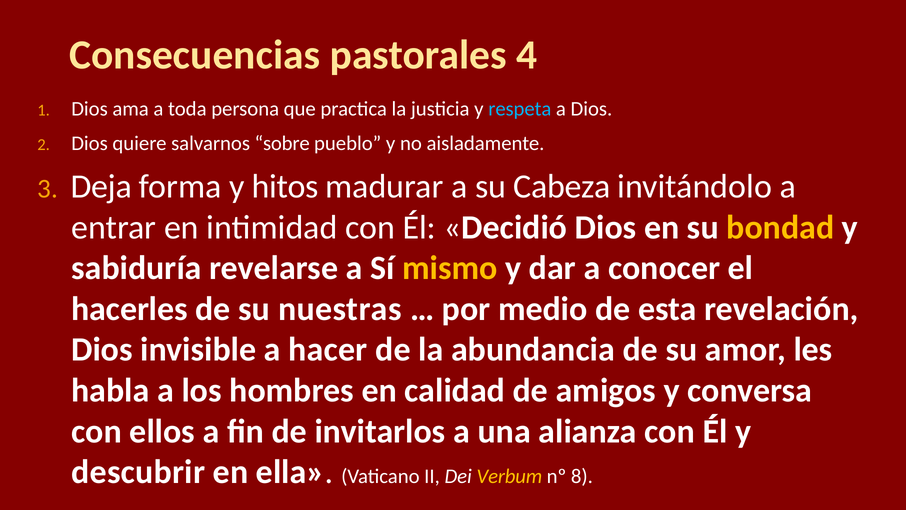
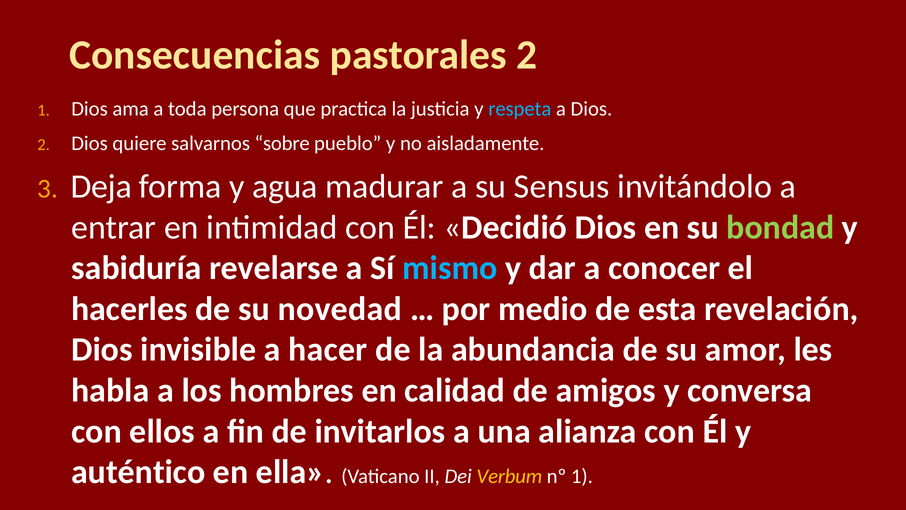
pastorales 4: 4 -> 2
hitos: hitos -> agua
Cabeza: Cabeza -> Sensus
bondad colour: yellow -> light green
mismo colour: yellow -> light blue
nuestras: nuestras -> novedad
descubrir: descubrir -> auténtico
nº 8: 8 -> 1
